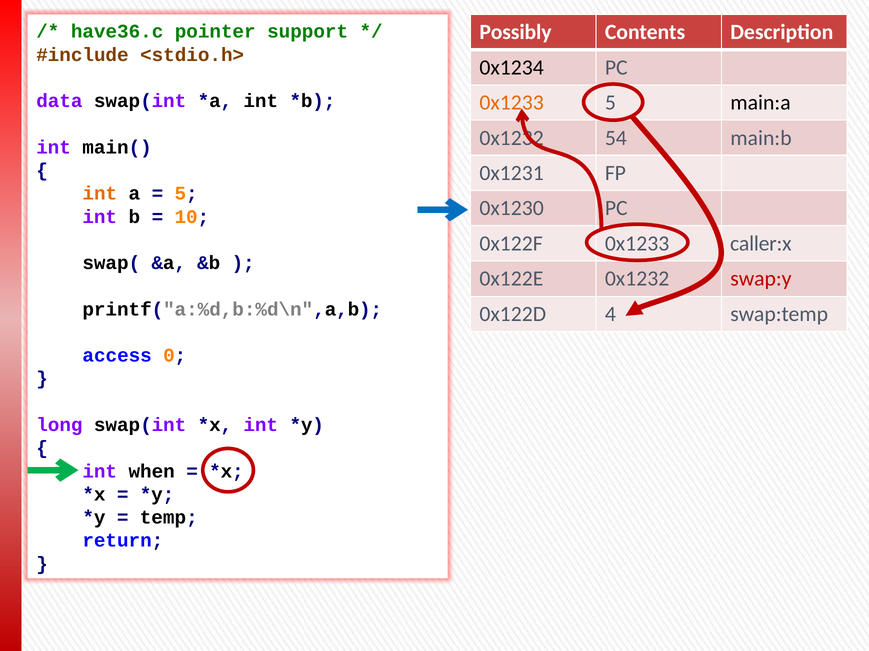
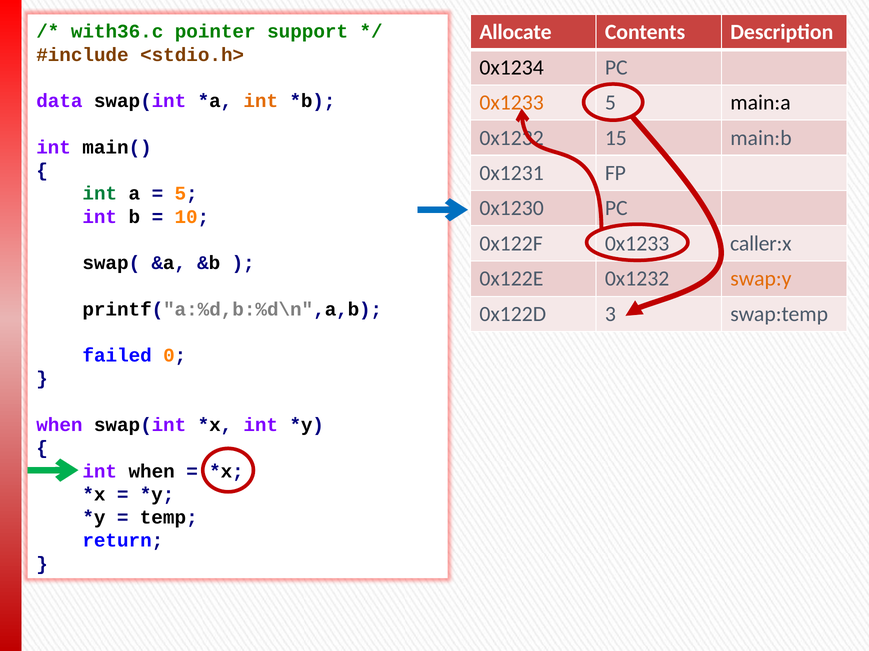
Possibly: Possibly -> Allocate
have36.c: have36.c -> with36.c
int at (261, 101) colour: black -> orange
54: 54 -> 15
int at (100, 194) colour: orange -> green
swap:y colour: red -> orange
4: 4 -> 3
access: access -> failed
long at (59, 425): long -> when
